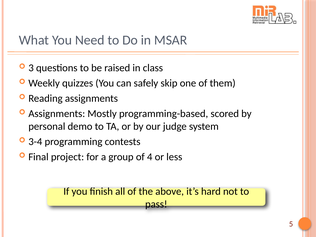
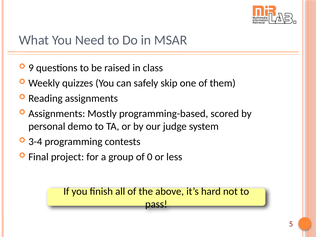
3: 3 -> 9
4: 4 -> 0
